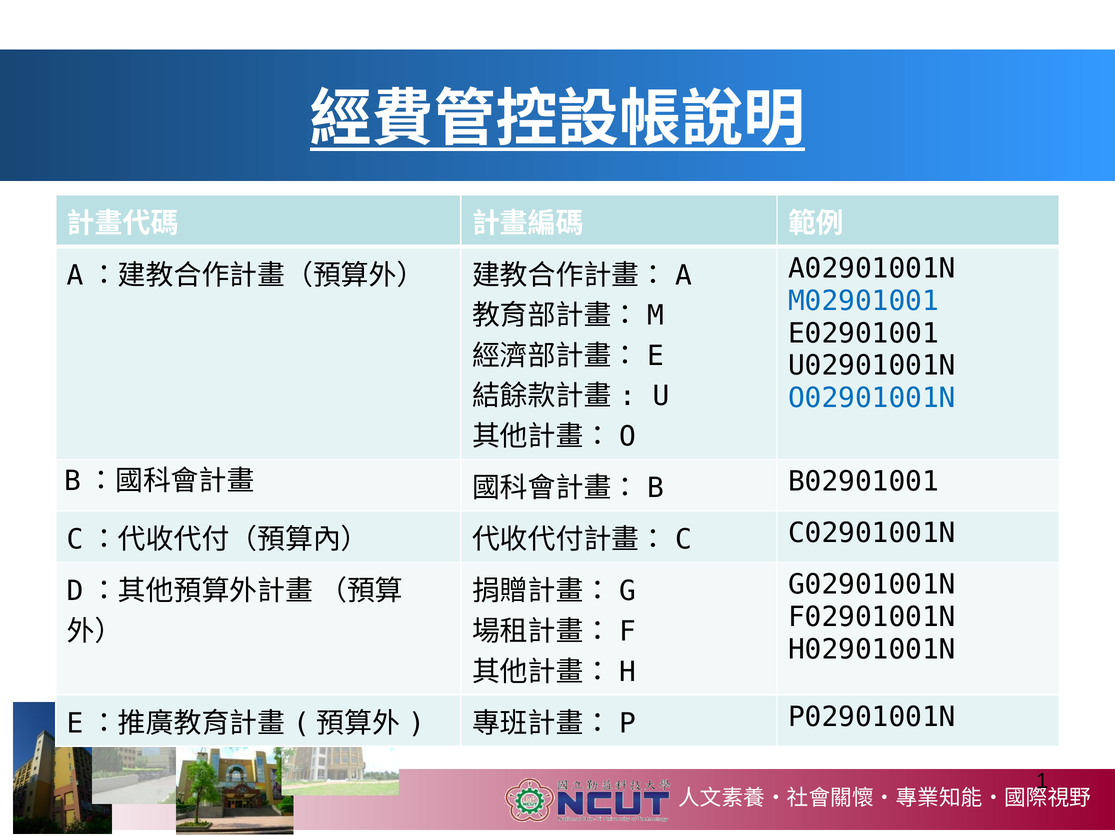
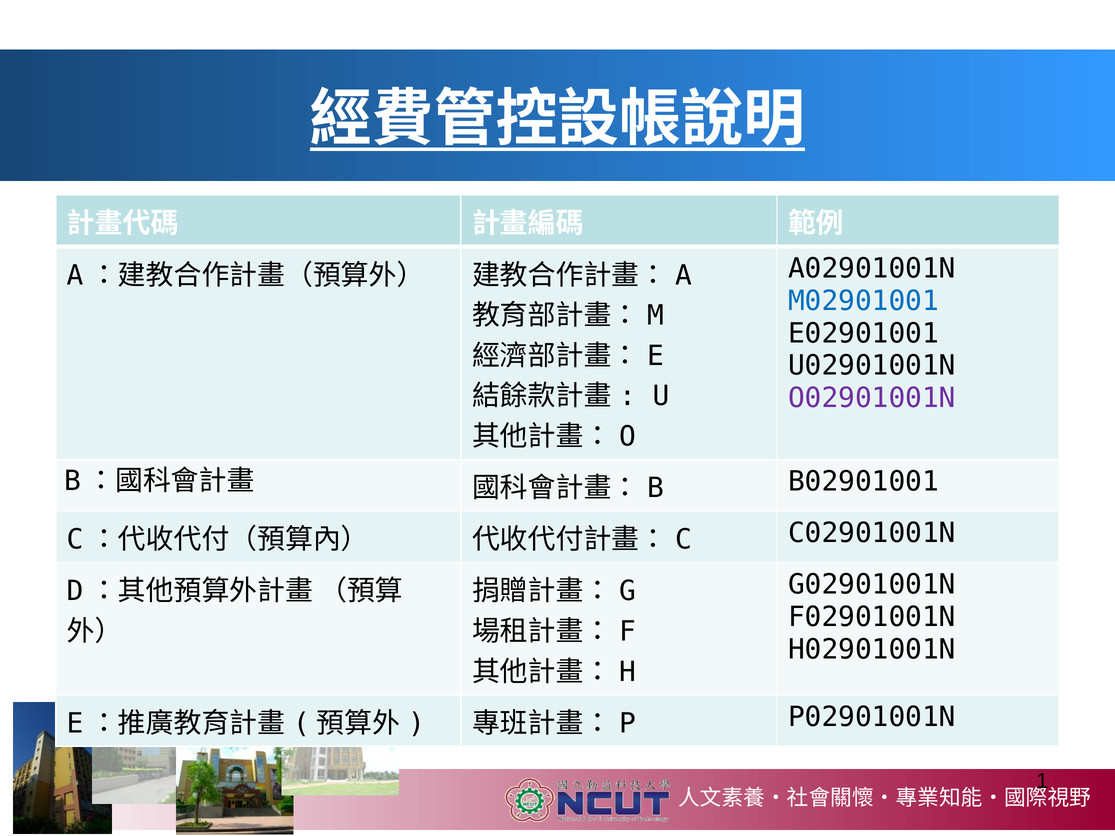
O02901001N colour: blue -> purple
